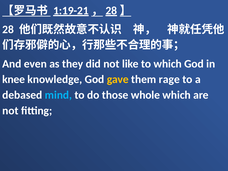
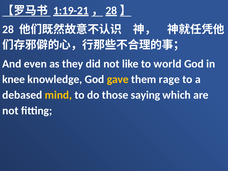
to which: which -> world
mind colour: light blue -> yellow
whole: whole -> saying
